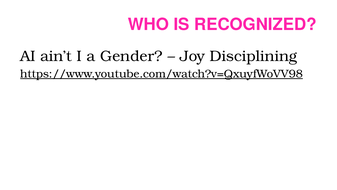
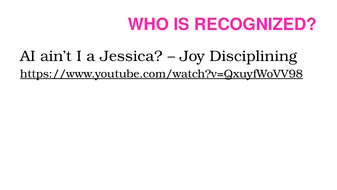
Gender: Gender -> Jessica
